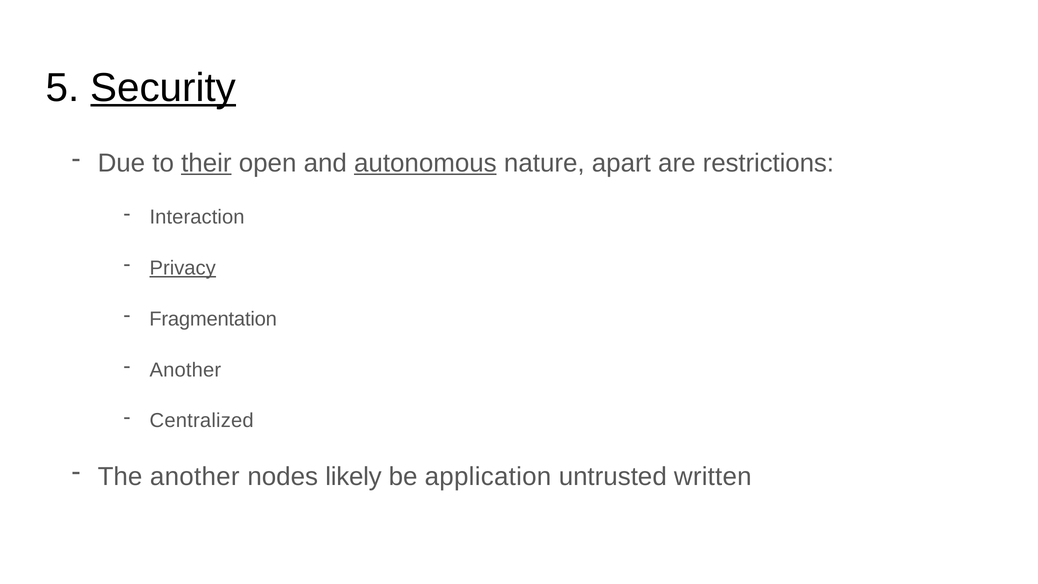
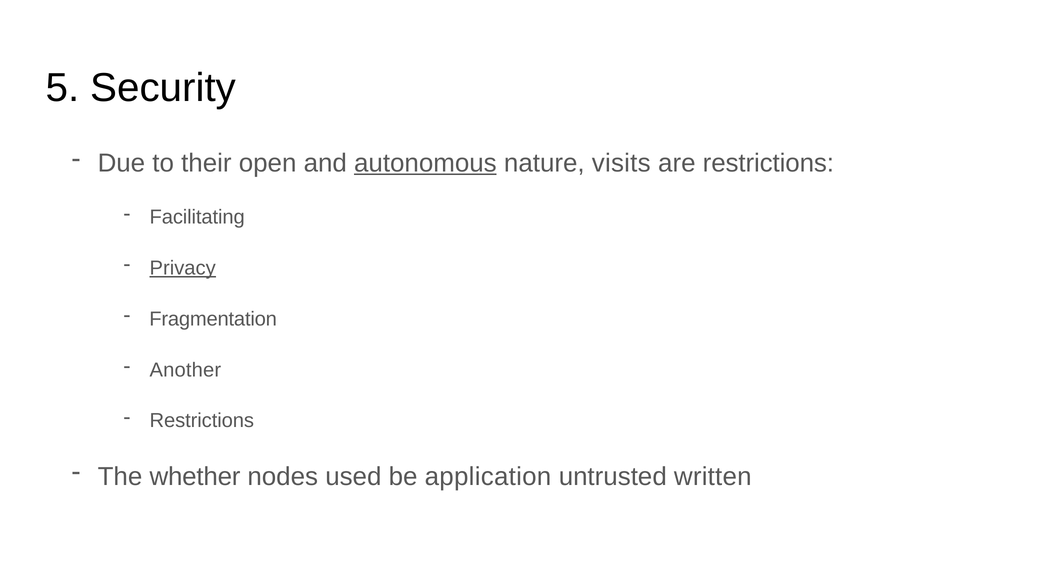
Security underline: present -> none
their underline: present -> none
apart: apart -> visits
Interaction: Interaction -> Facilitating
Centralized at (202, 421): Centralized -> Restrictions
The another: another -> whether
likely: likely -> used
